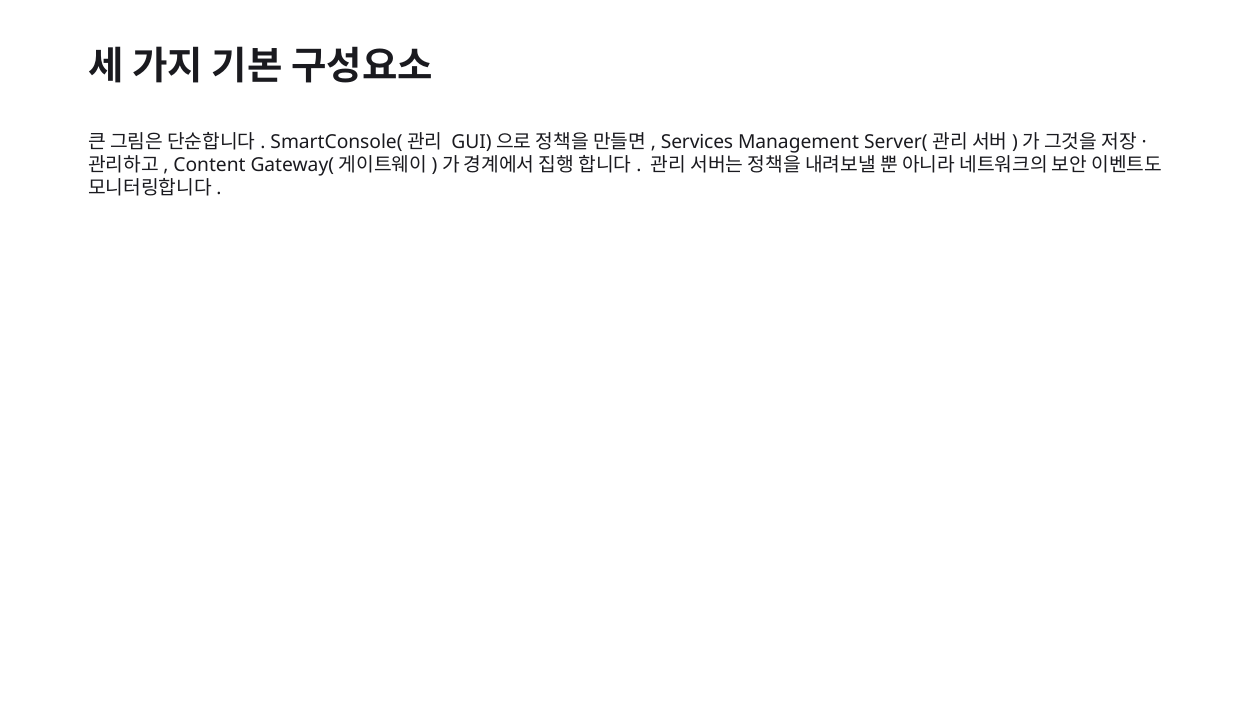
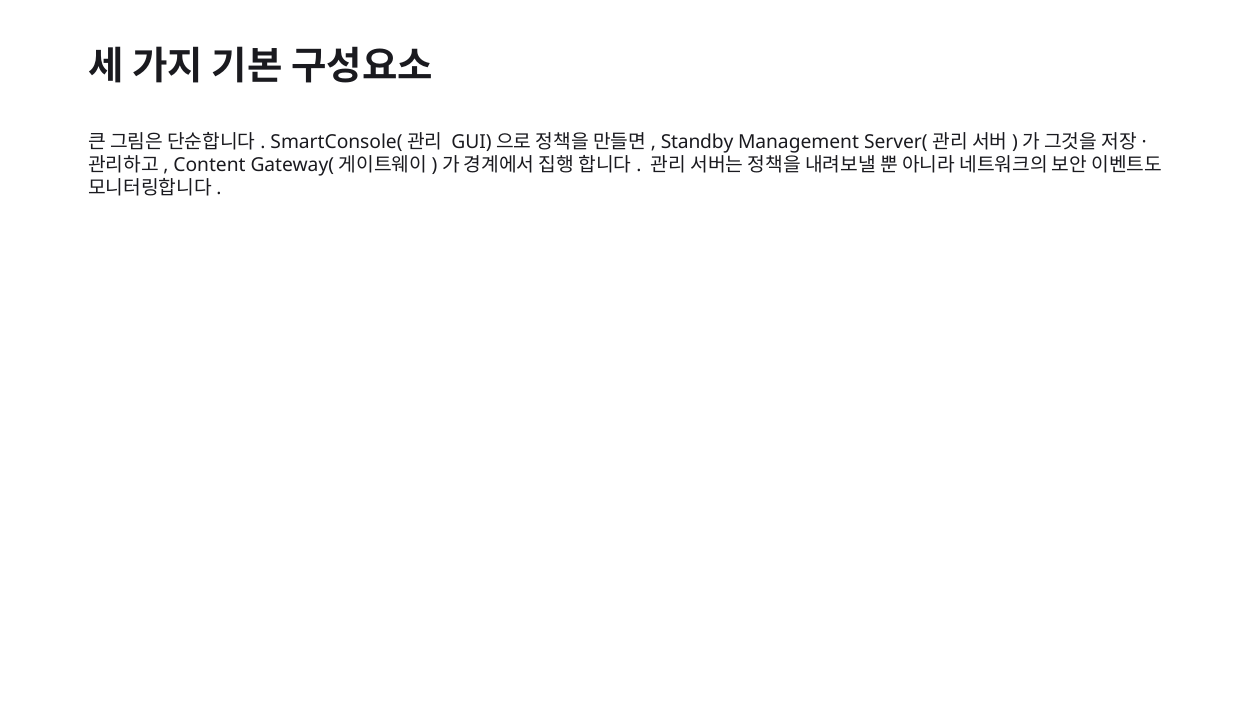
Services: Services -> Standby
